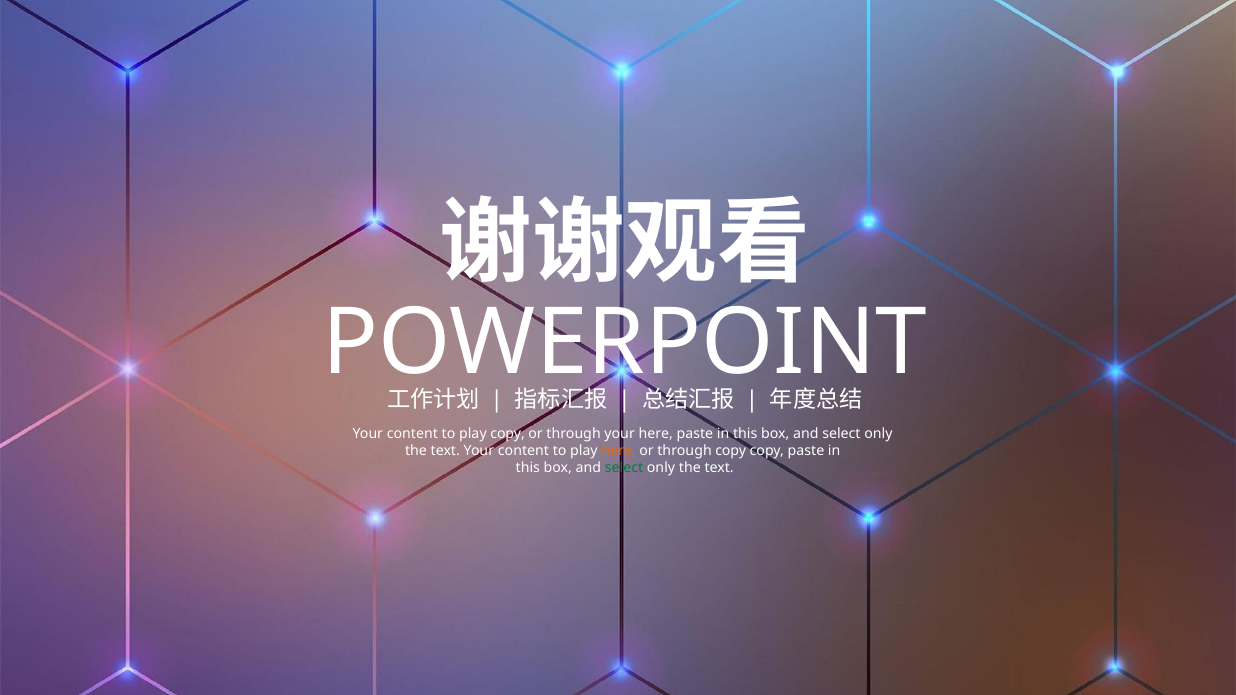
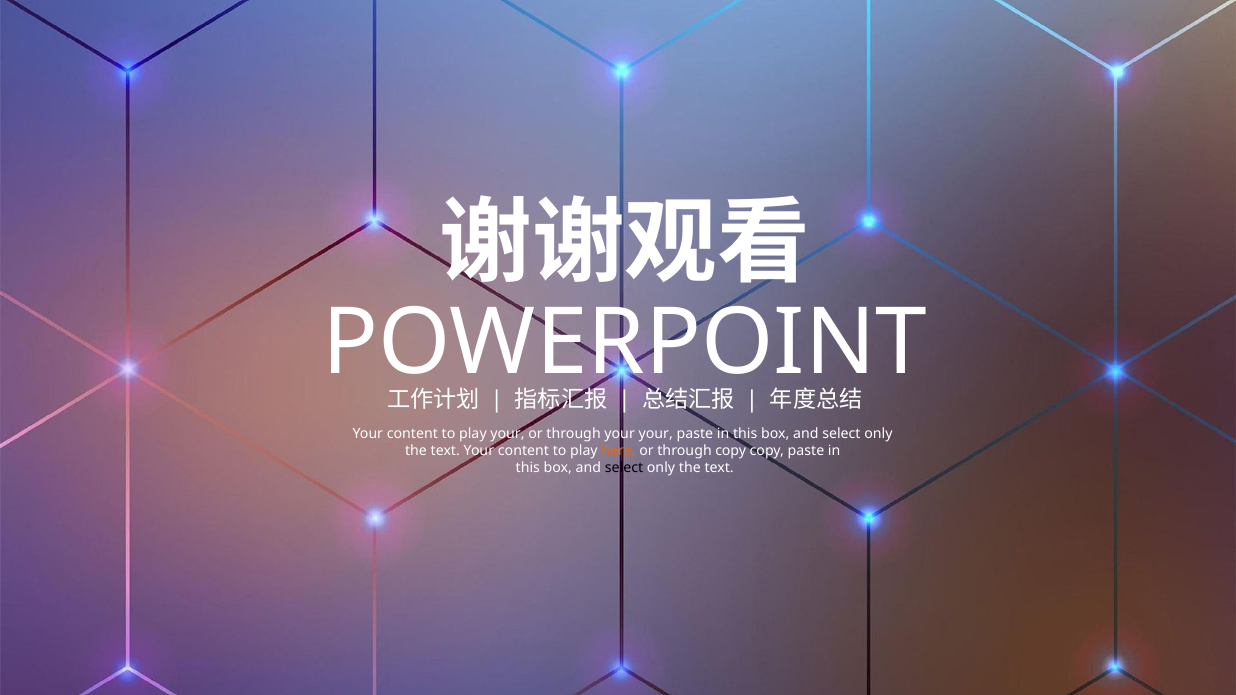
play copy: copy -> your
your here: here -> your
select at (624, 468) colour: green -> black
